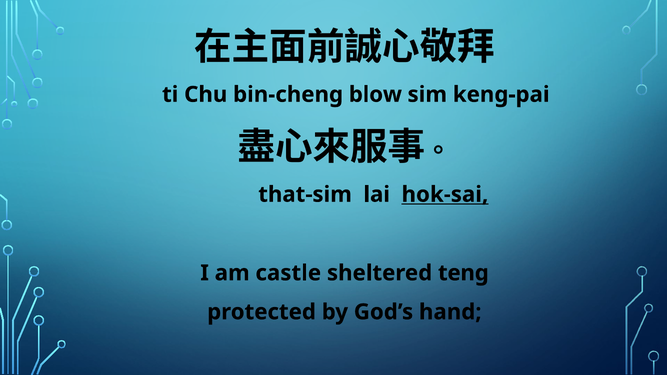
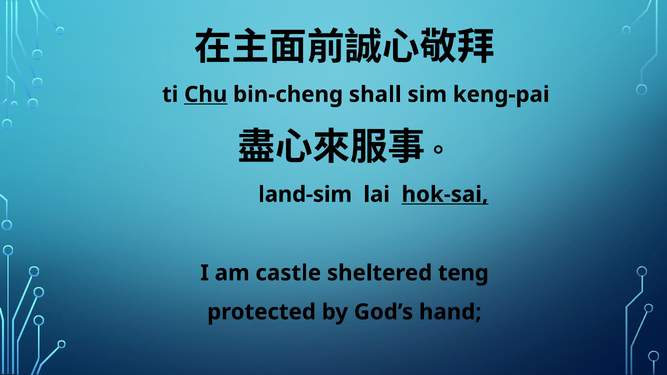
Chu underline: none -> present
blow: blow -> shall
that-sim: that-sim -> land-sim
